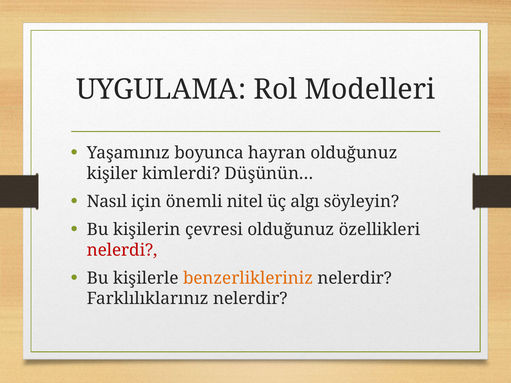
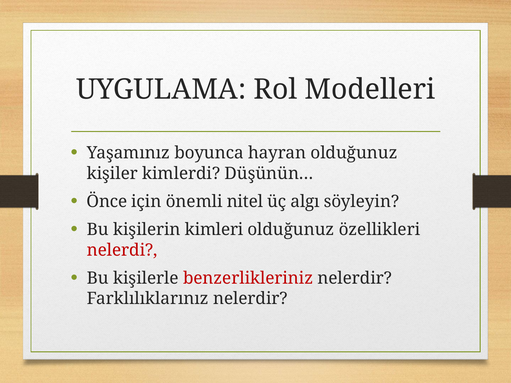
Nasıl: Nasıl -> Önce
çevresi: çevresi -> kimleri
benzerlikleriniz colour: orange -> red
